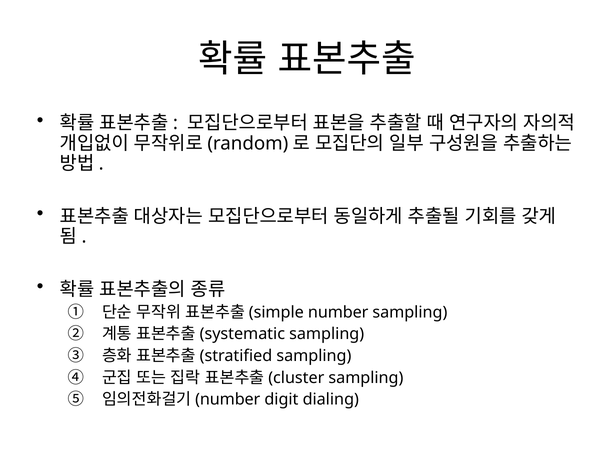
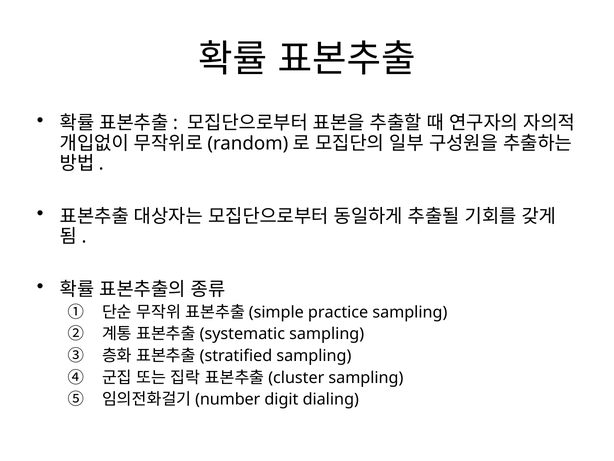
number at (338, 312): number -> practice
